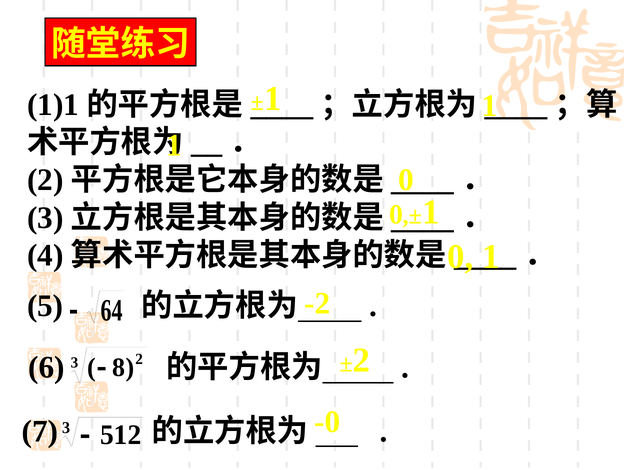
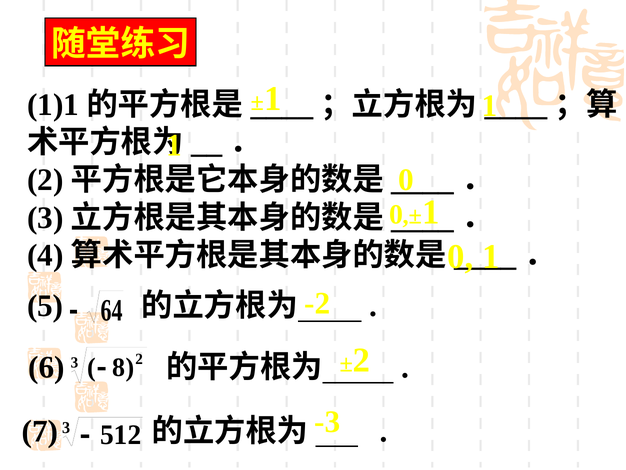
-0: -0 -> -3
